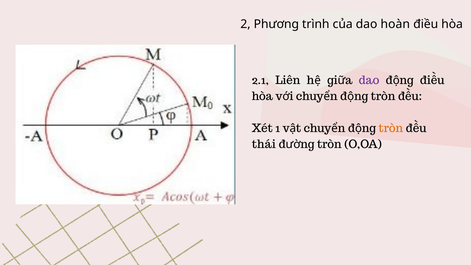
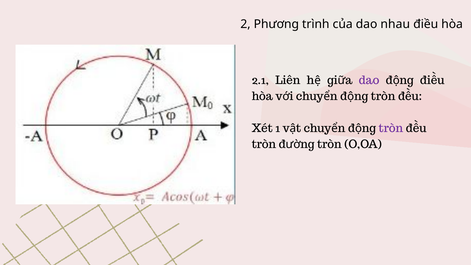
hoàn: hoàn -> nhau
tròn at (391, 128) colour: orange -> purple
thái at (264, 145): thái -> tròn
